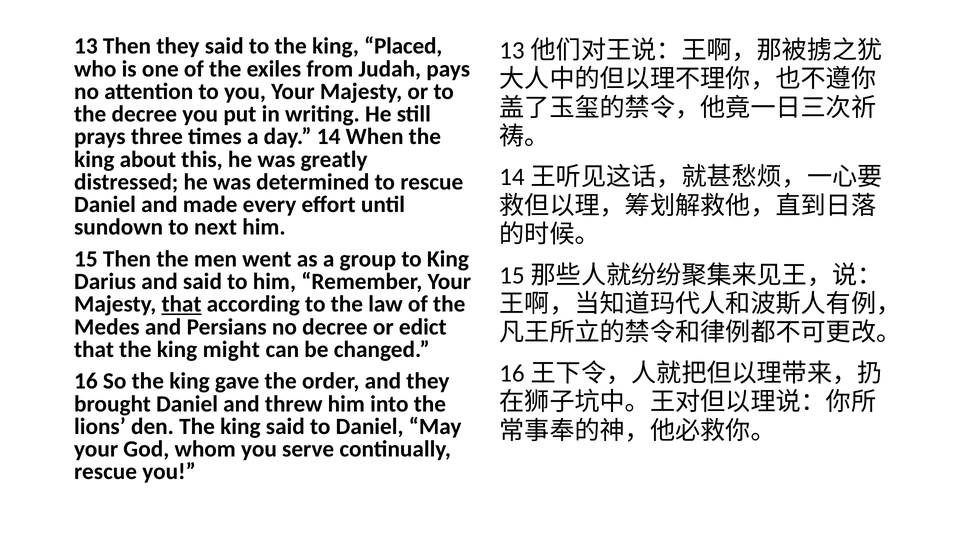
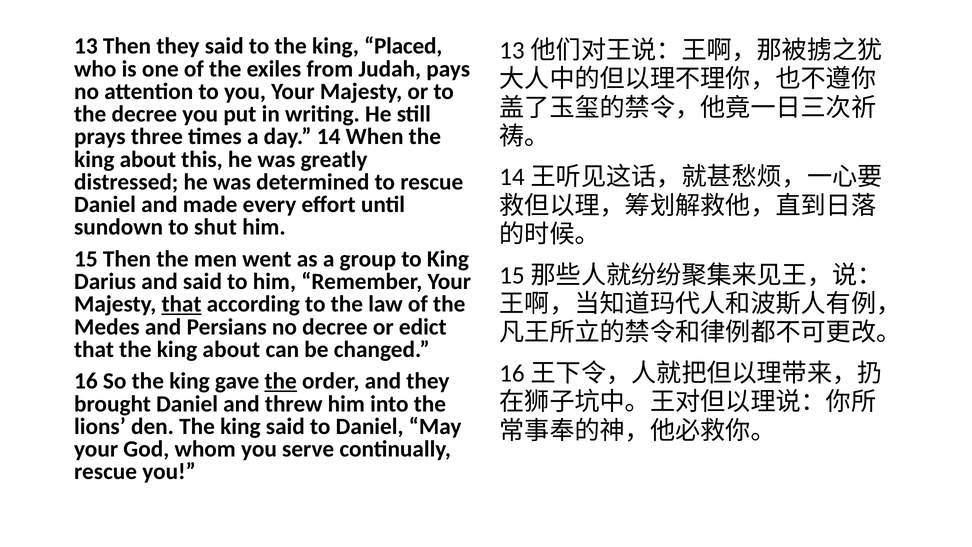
next: next -> shut
that the king might: might -> about
the at (281, 381) underline: none -> present
